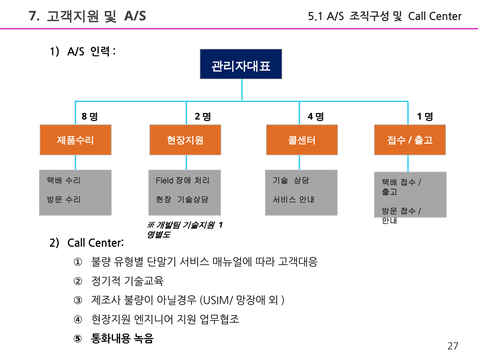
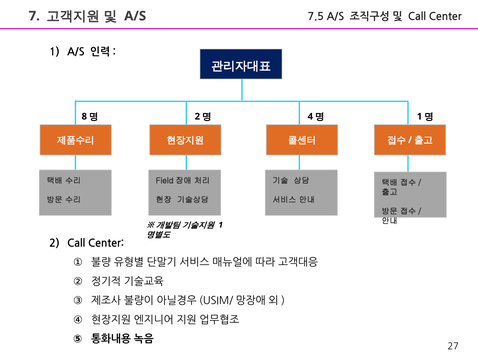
5.1: 5.1 -> 7.5
